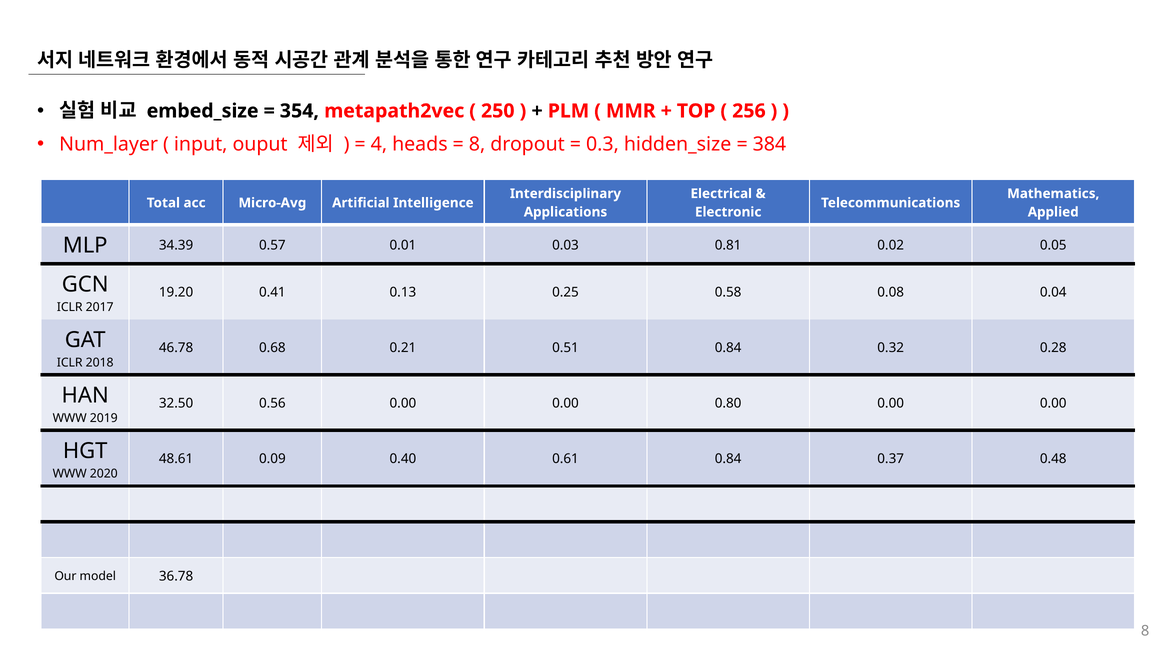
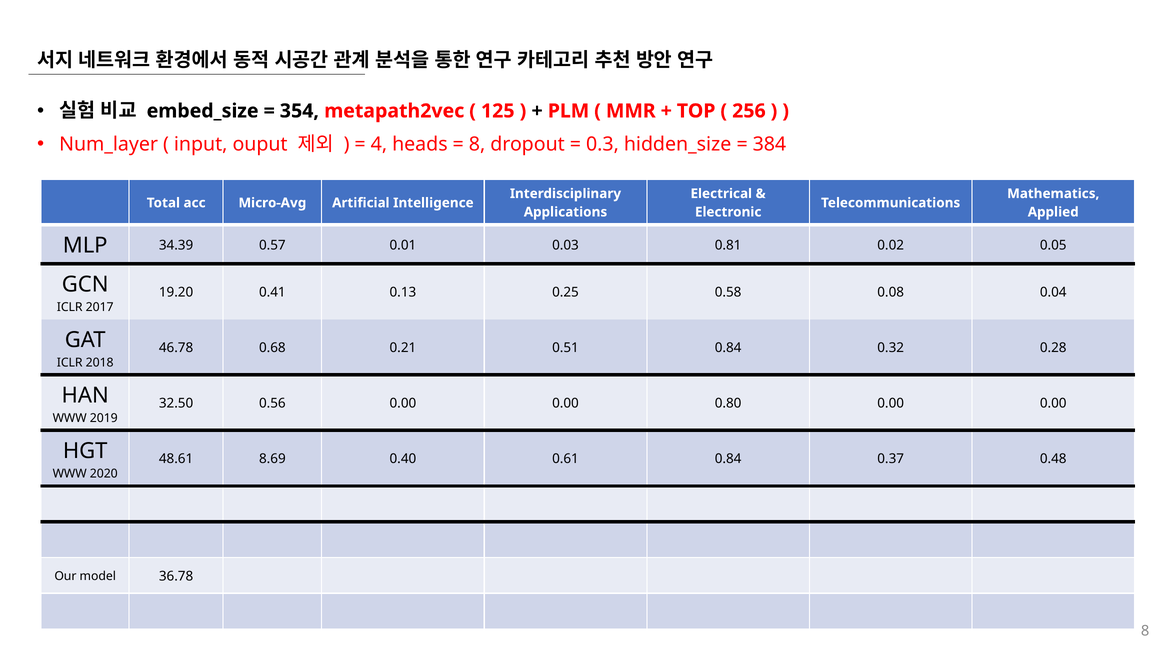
250: 250 -> 125
0.09: 0.09 -> 8.69
